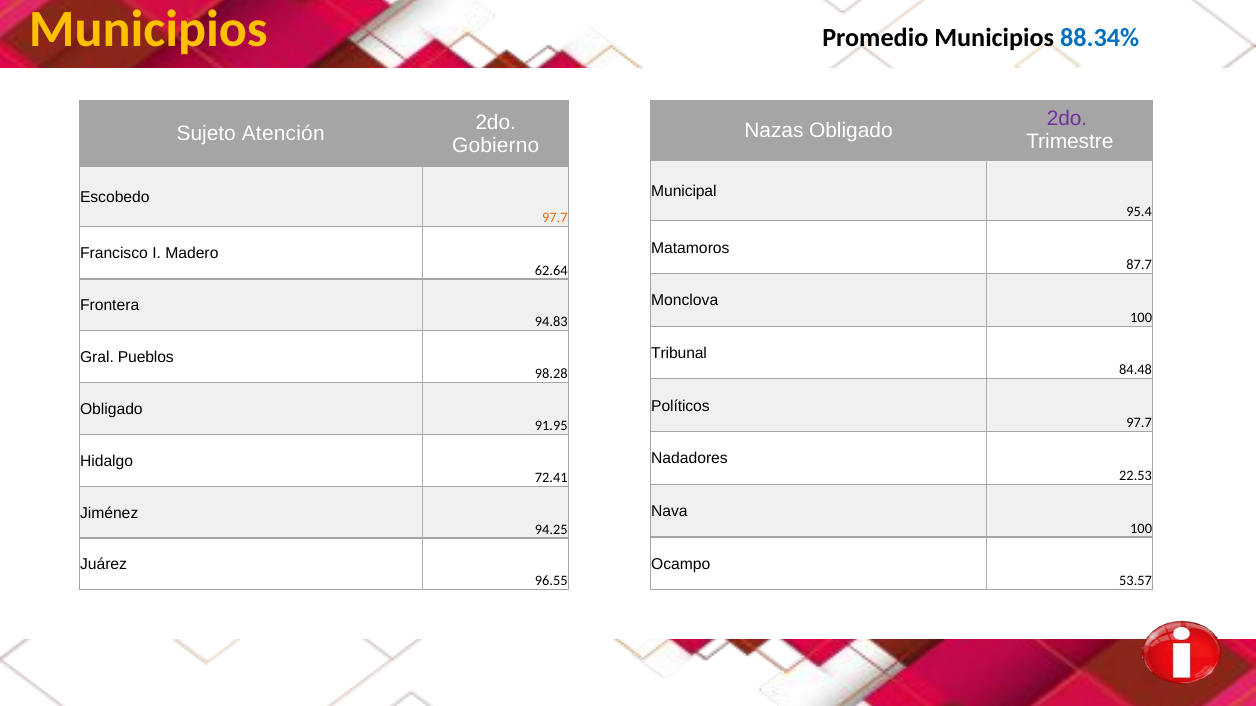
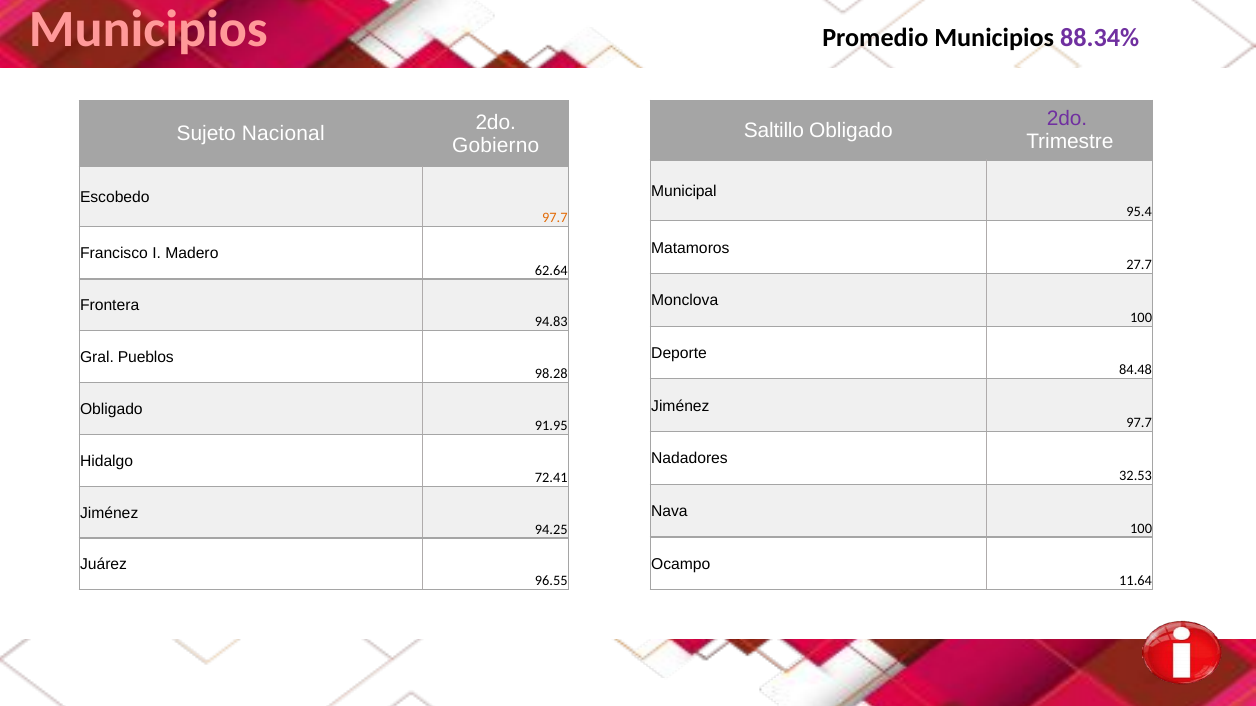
Municipios at (148, 29) colour: yellow -> pink
88.34% colour: blue -> purple
Nazas: Nazas -> Saltillo
Atención: Atención -> Nacional
87.7: 87.7 -> 27.7
Tribunal: Tribunal -> Deporte
Políticos at (680, 406): Políticos -> Jiménez
22.53: 22.53 -> 32.53
53.57: 53.57 -> 11.64
